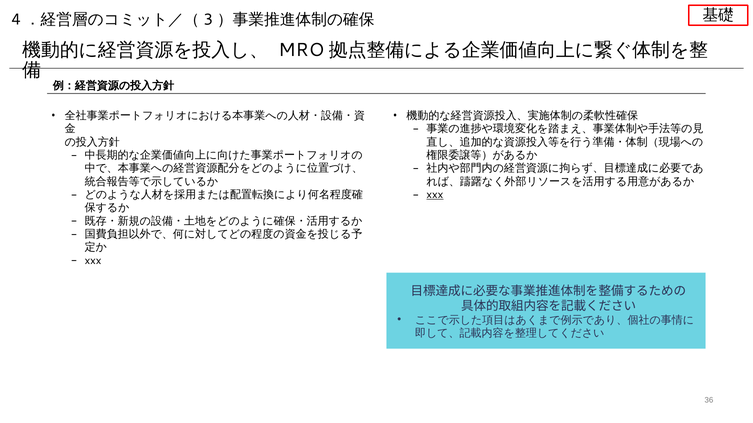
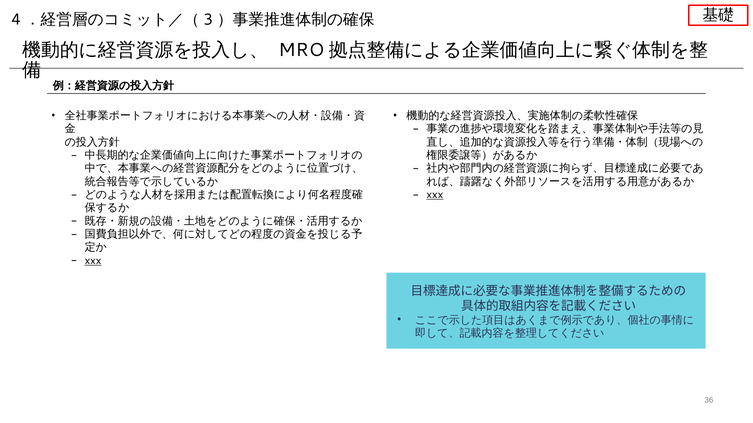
xxx at (93, 261) underline: none -> present
